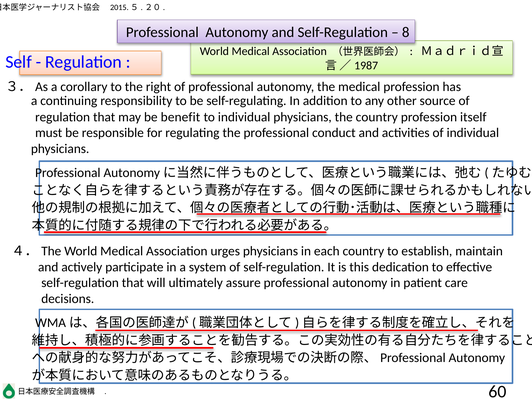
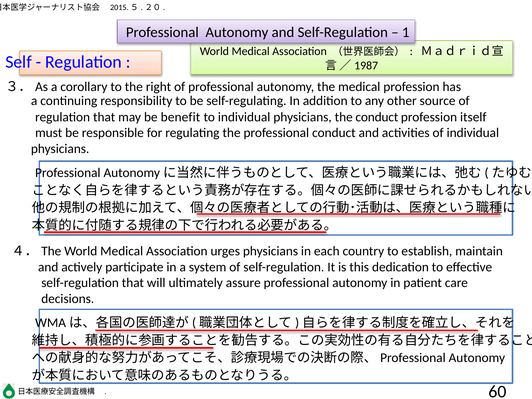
8: 8 -> 1
the country: country -> conduct
